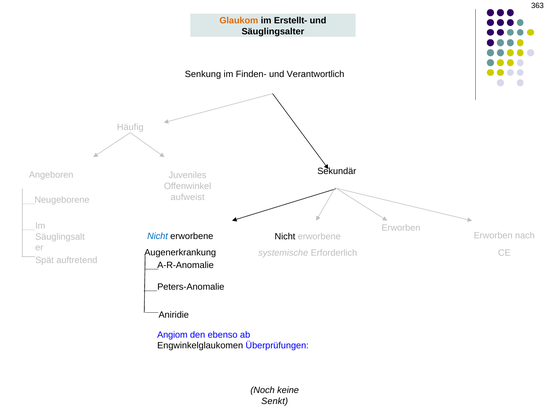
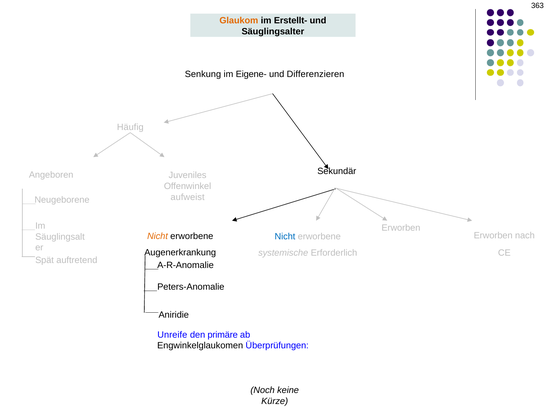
Finden-: Finden- -> Eigene-
Verantwortlich: Verantwortlich -> Differenzieren
Nicht at (158, 237) colour: blue -> orange
Nicht at (285, 237) colour: black -> blue
Angiom: Angiom -> Unreife
ebenso: ebenso -> primäre
Senkt: Senkt -> Kürze
